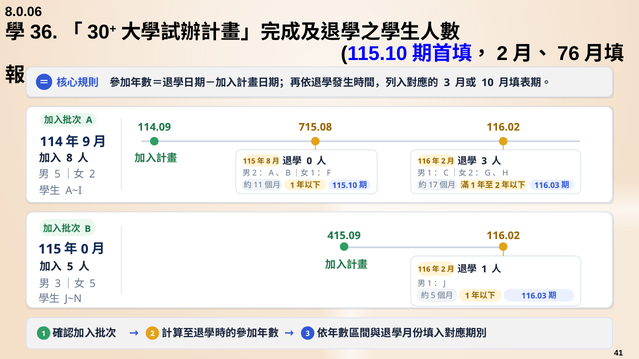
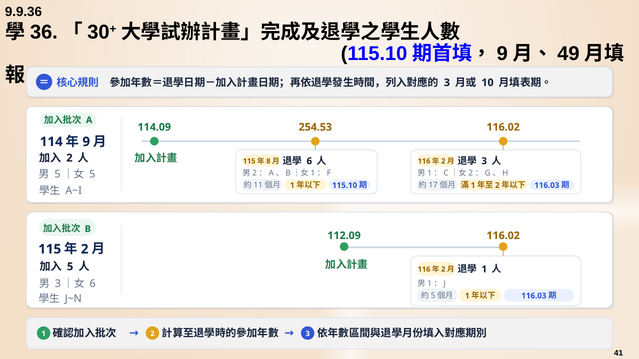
8.0.06: 8.0.06 -> 9.9.36
2 at (502, 54): 2 -> 9
76: 76 -> 49
715.08: 715.08 -> 254.53
8 at (69, 158): 8 -> 2
0 at (309, 161): 0 -> 6
2 at (92, 175): 2 -> 5
415.09: 415.09 -> 112.09
0 at (85, 249): 0 -> 2
5 at (93, 284): 5 -> 6
